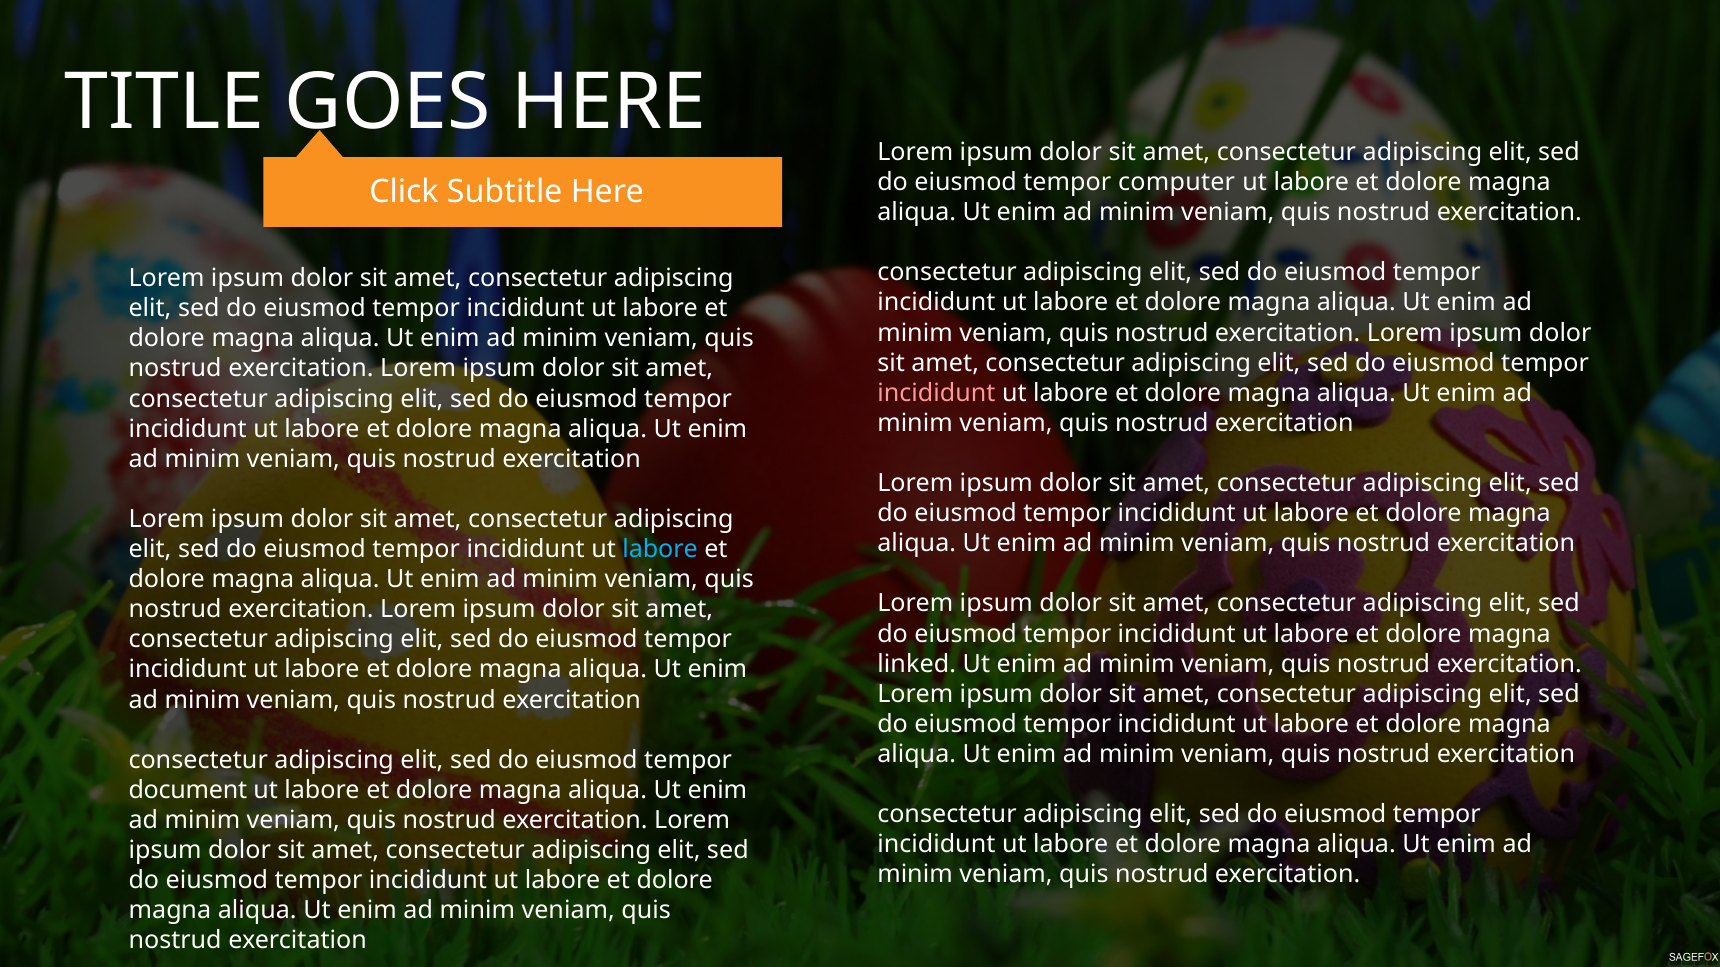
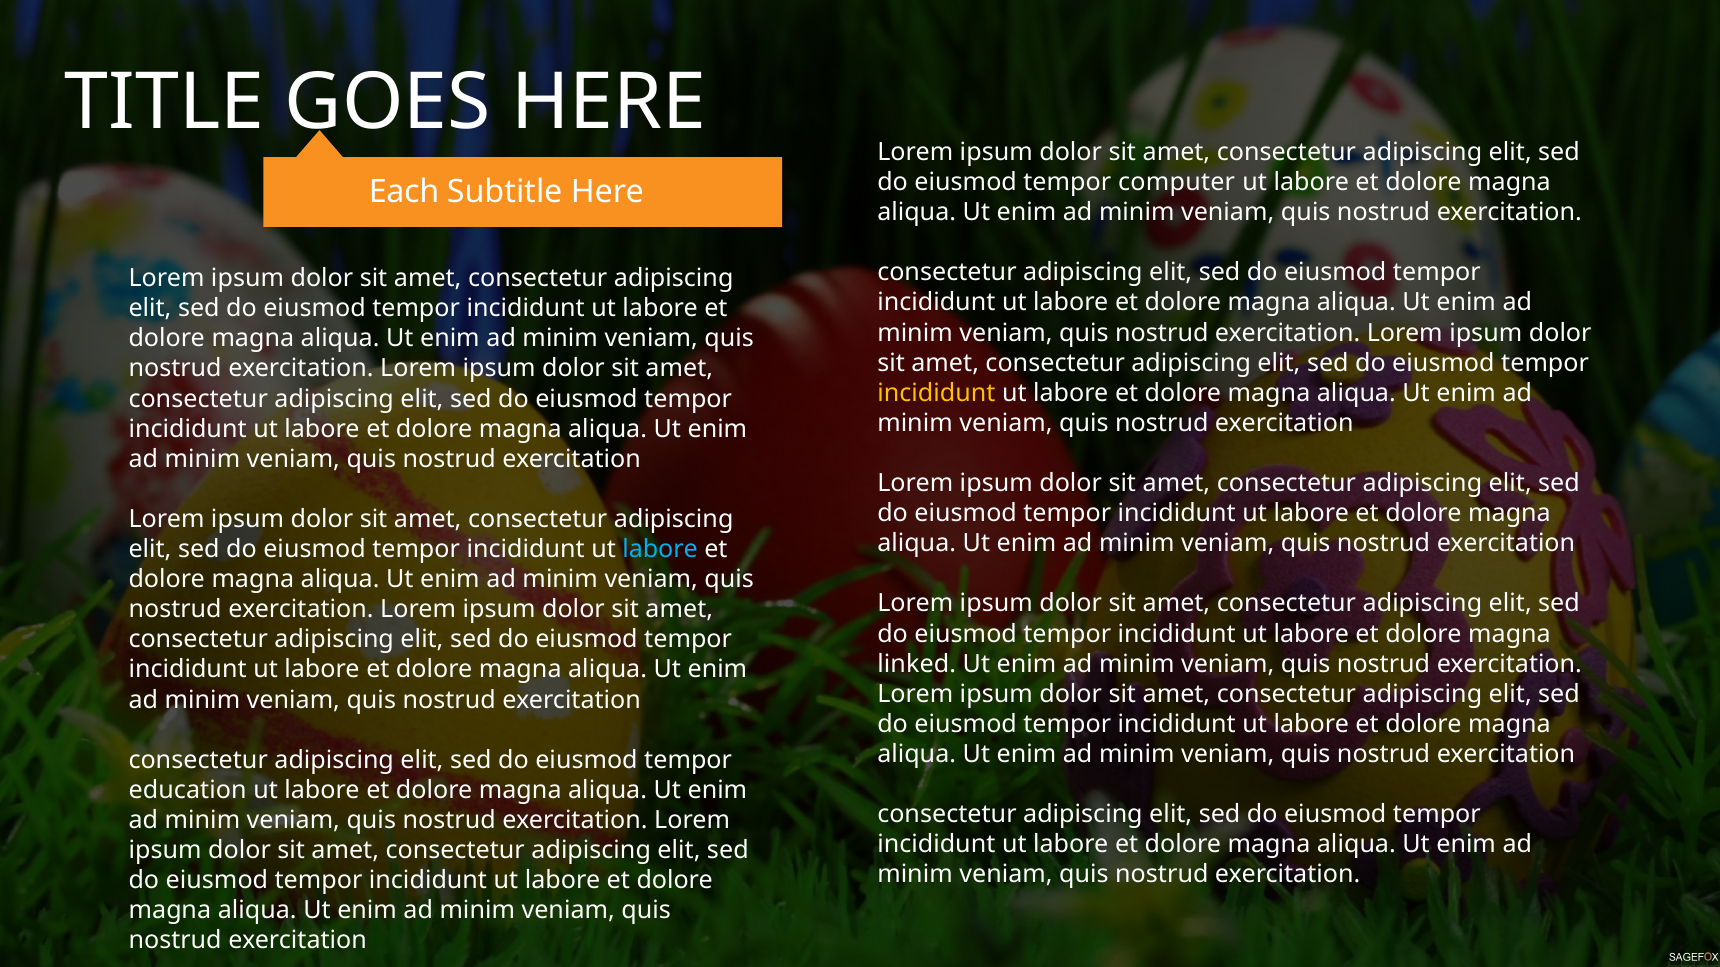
Click: Click -> Each
incididunt at (936, 393) colour: pink -> yellow
document: document -> education
